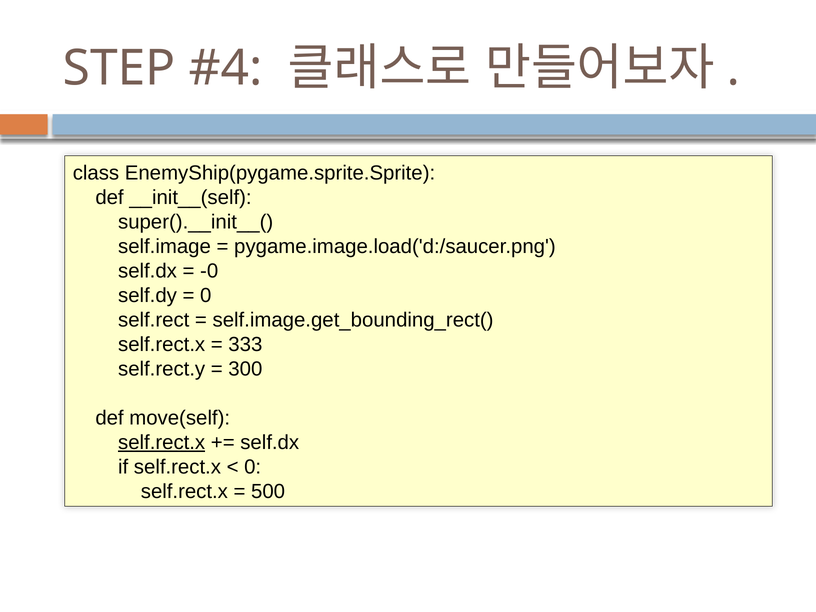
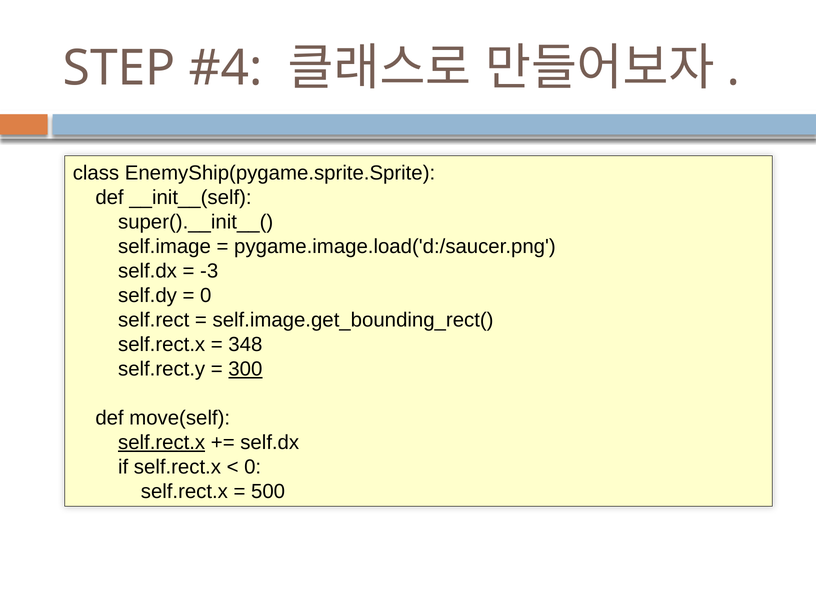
-0: -0 -> -3
333: 333 -> 348
300 underline: none -> present
